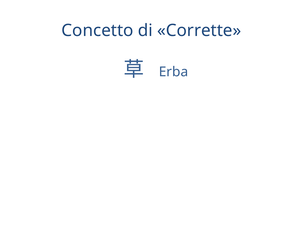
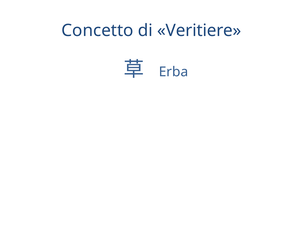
Corrette: Corrette -> Veritiere
